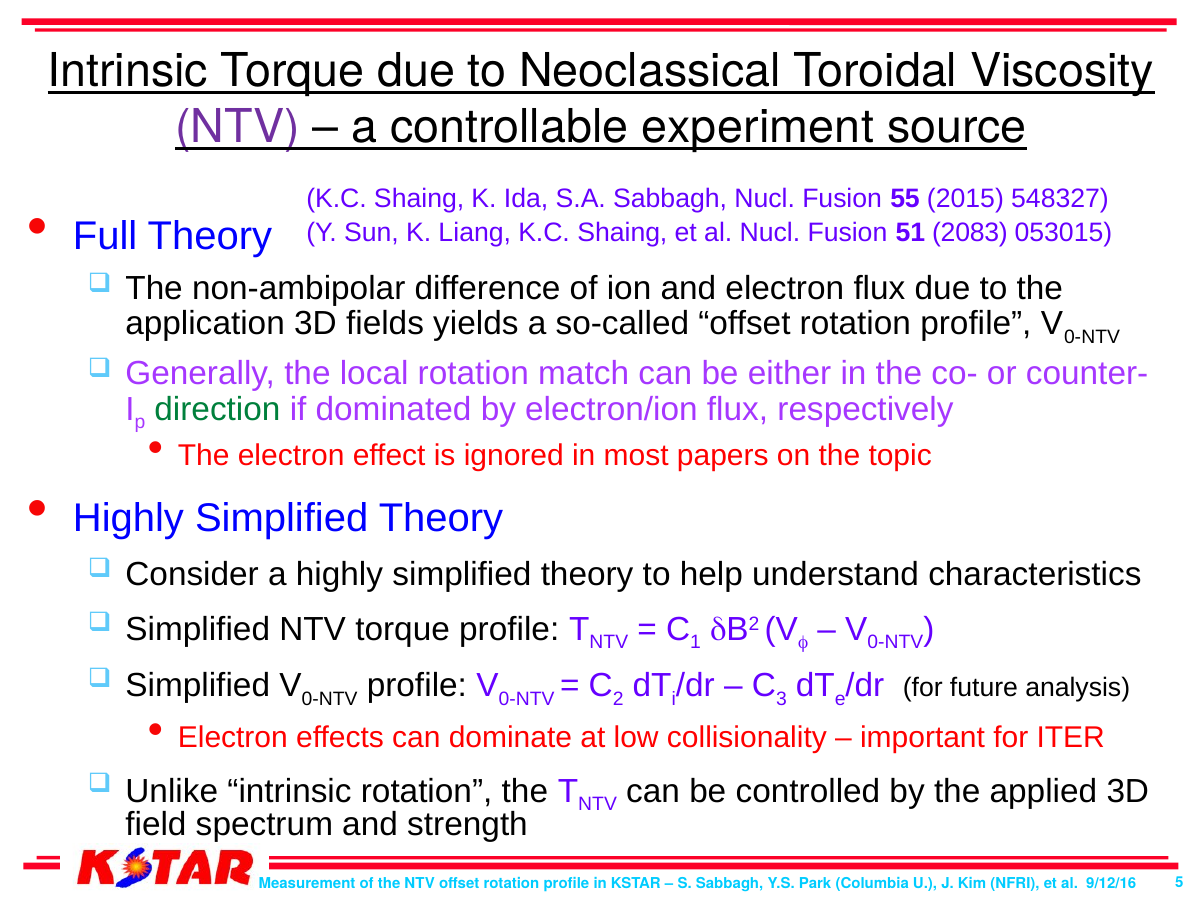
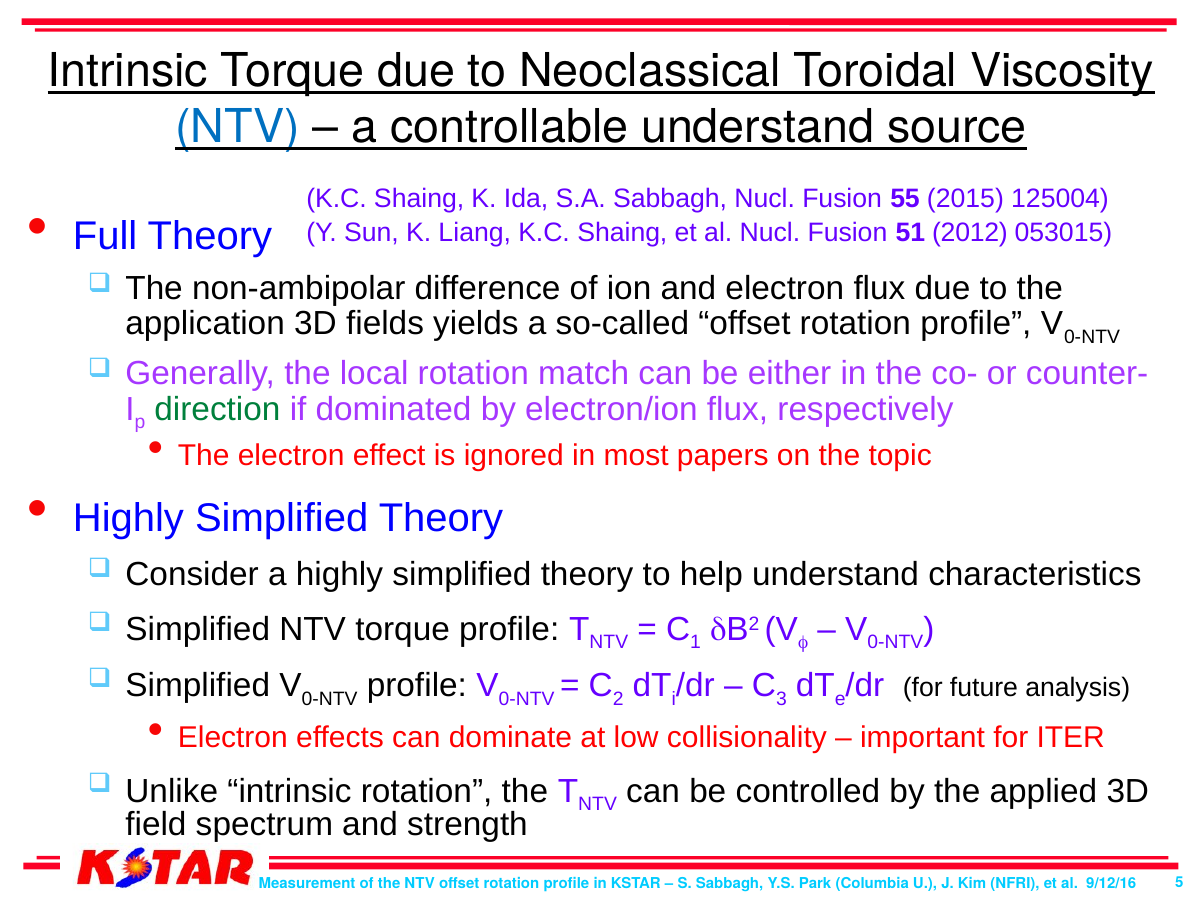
NTV at (238, 127) colour: purple -> blue
controllable experiment: experiment -> understand
548327: 548327 -> 125004
2083: 2083 -> 2012
